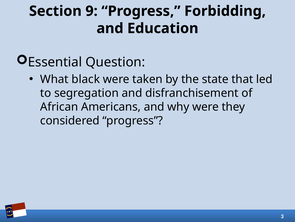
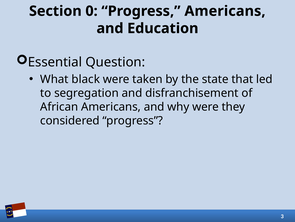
9: 9 -> 0
Progress Forbidding: Forbidding -> Americans
